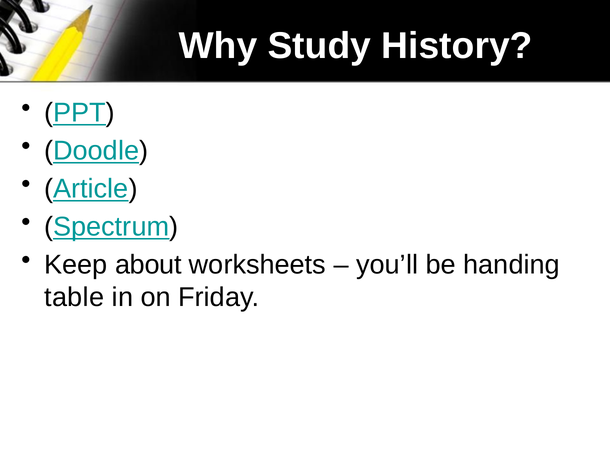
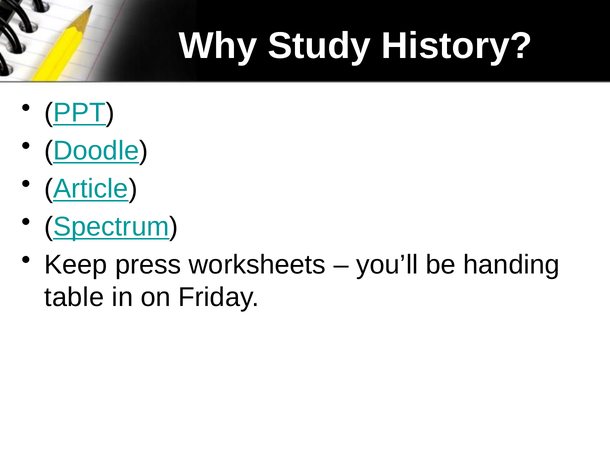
about: about -> press
